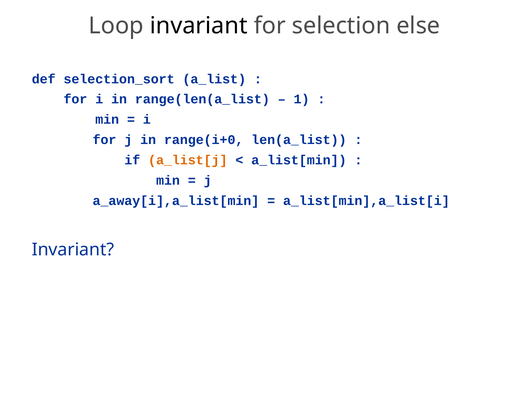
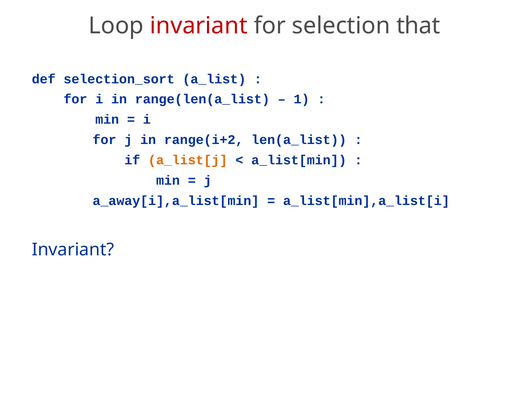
invariant at (199, 26) colour: black -> red
else: else -> that
range(i+0: range(i+0 -> range(i+2
